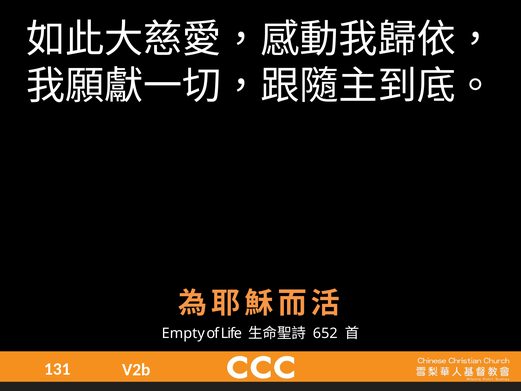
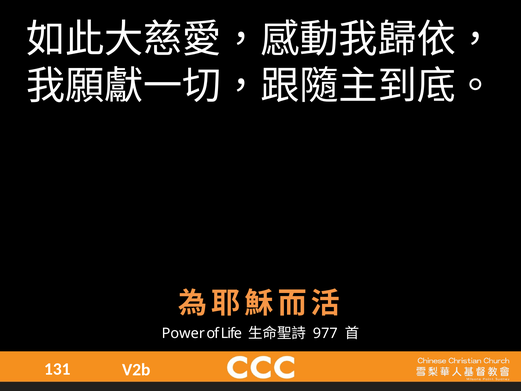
Empty: Empty -> Power
652: 652 -> 977
